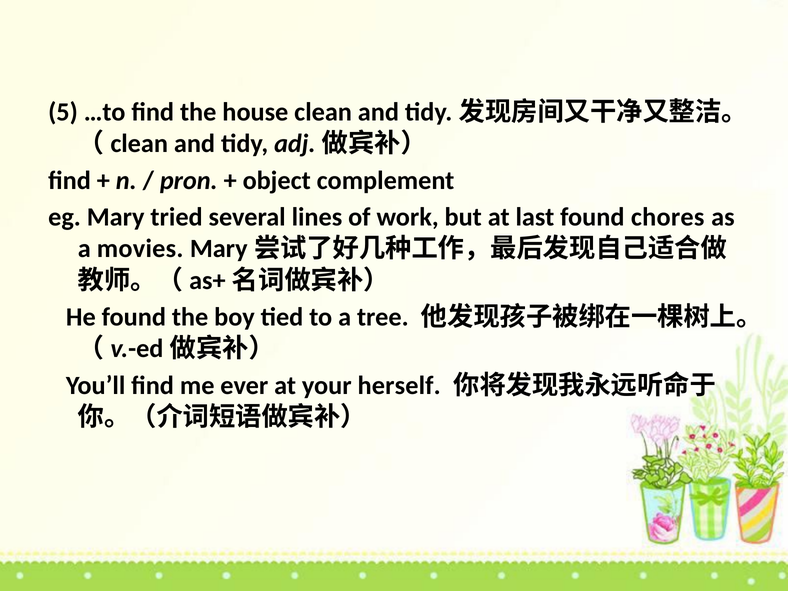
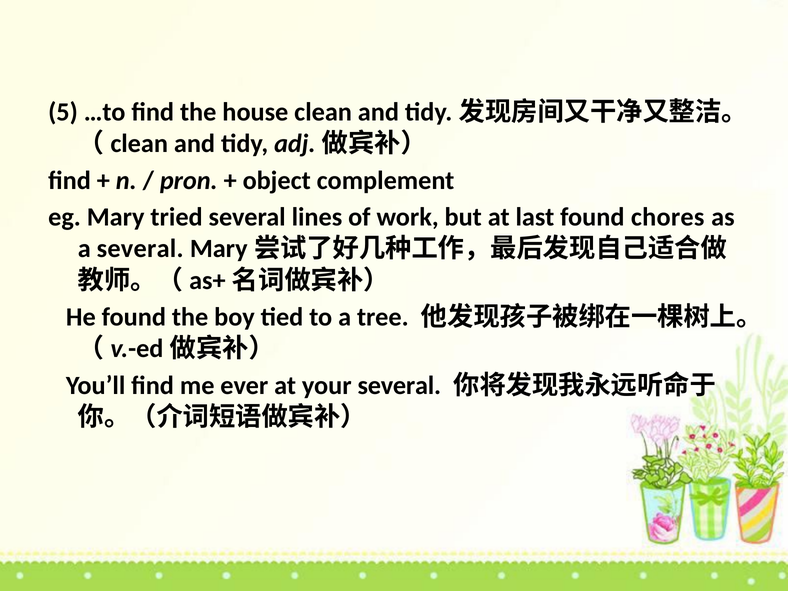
a movies: movies -> several
your herself: herself -> several
